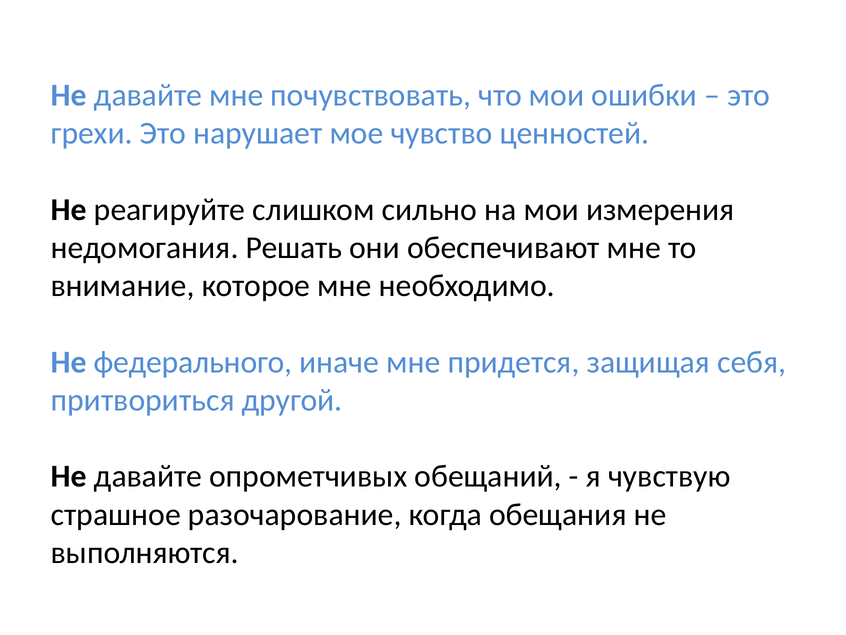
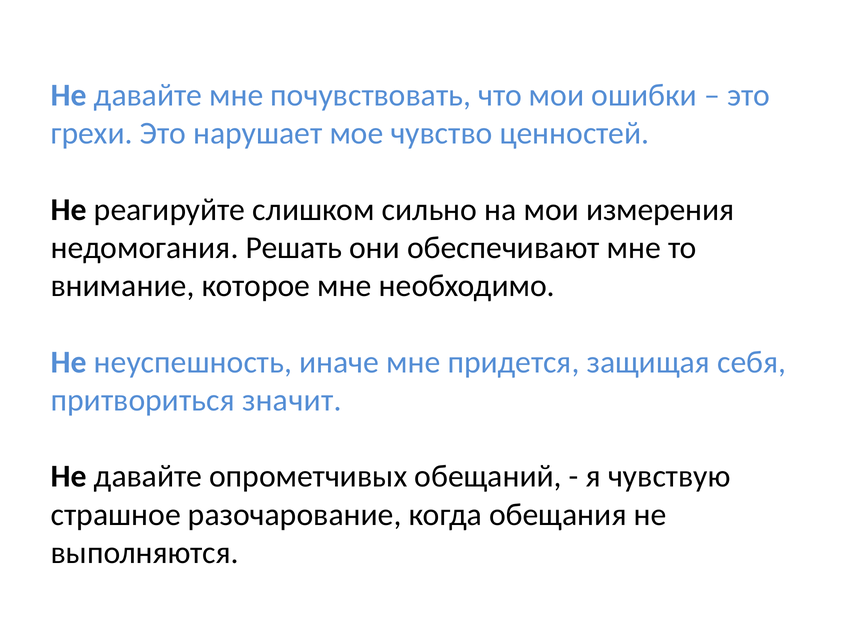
федерального: федерального -> неуспешность
другой: другой -> значит
